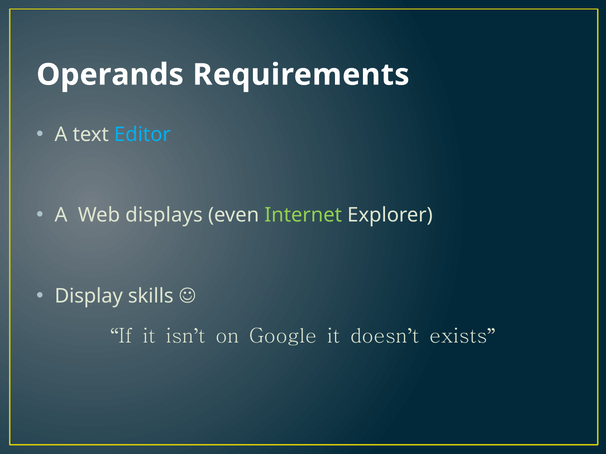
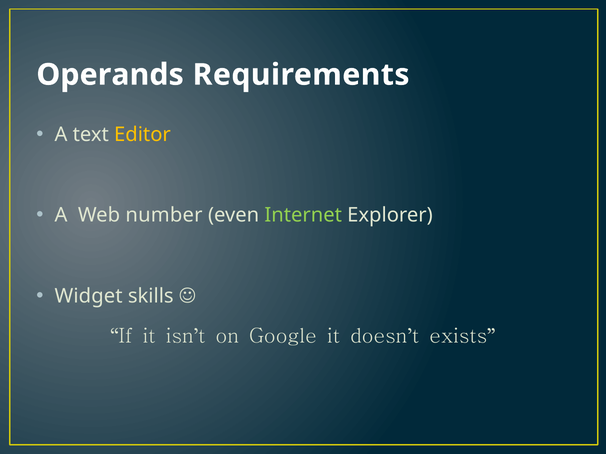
Editor colour: light blue -> yellow
displays: displays -> number
Display: Display -> Widget
